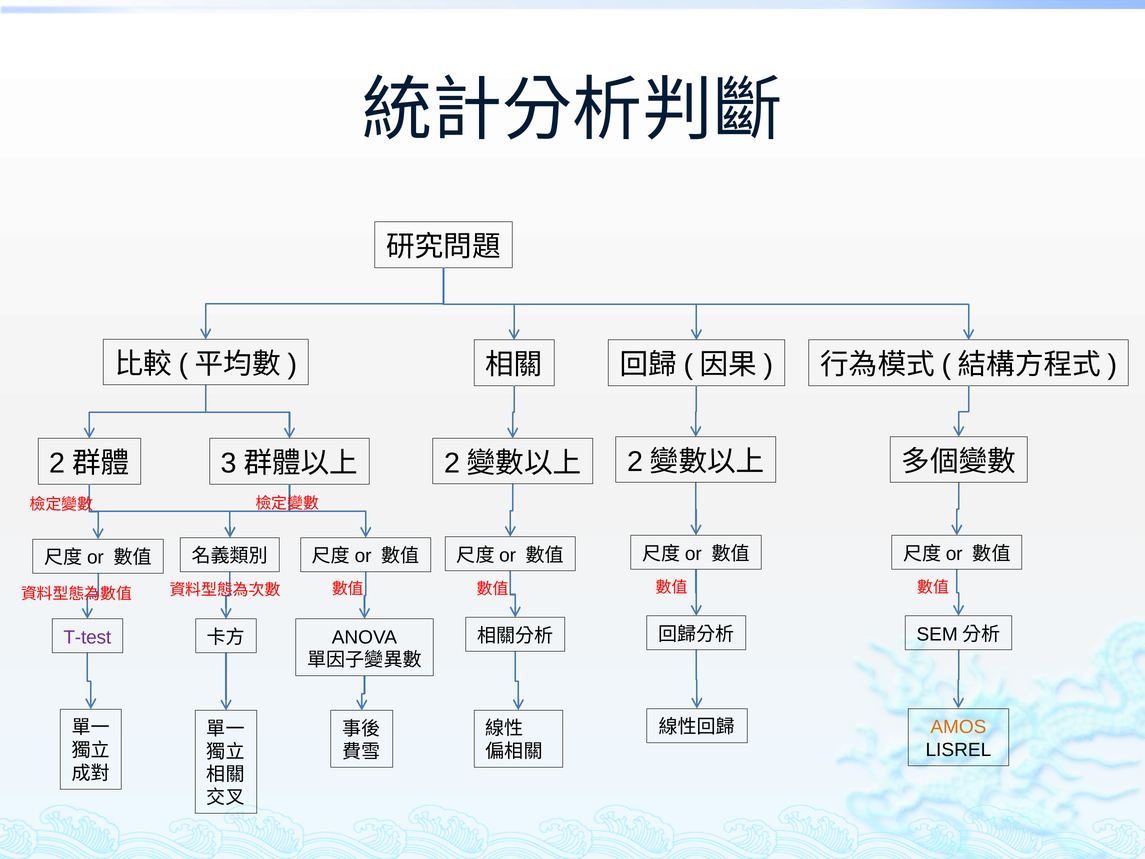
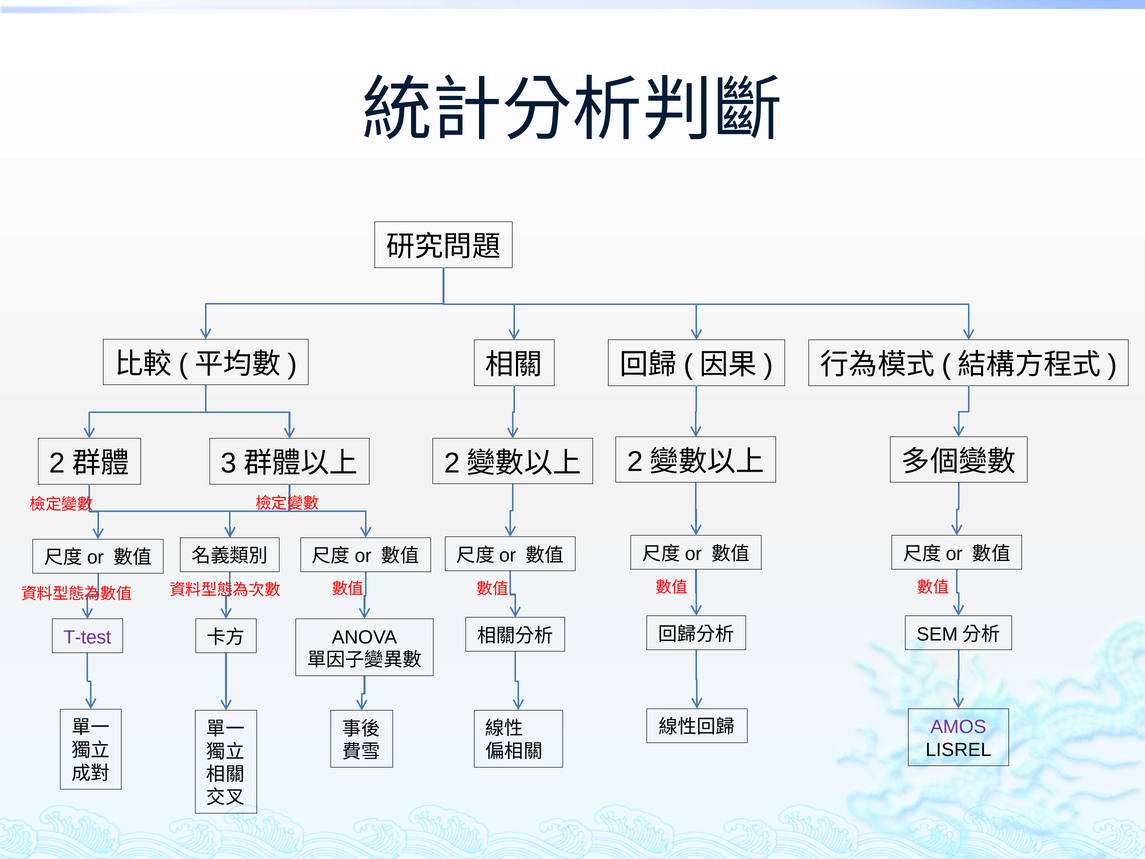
AMOS colour: orange -> purple
